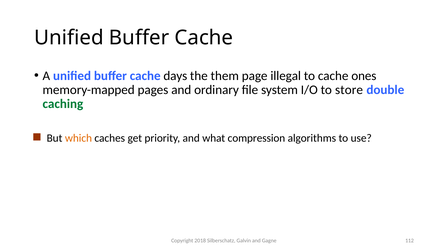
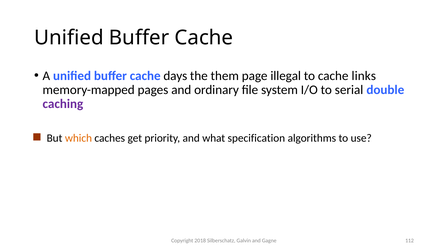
ones: ones -> links
store: store -> serial
caching colour: green -> purple
compression: compression -> specification
